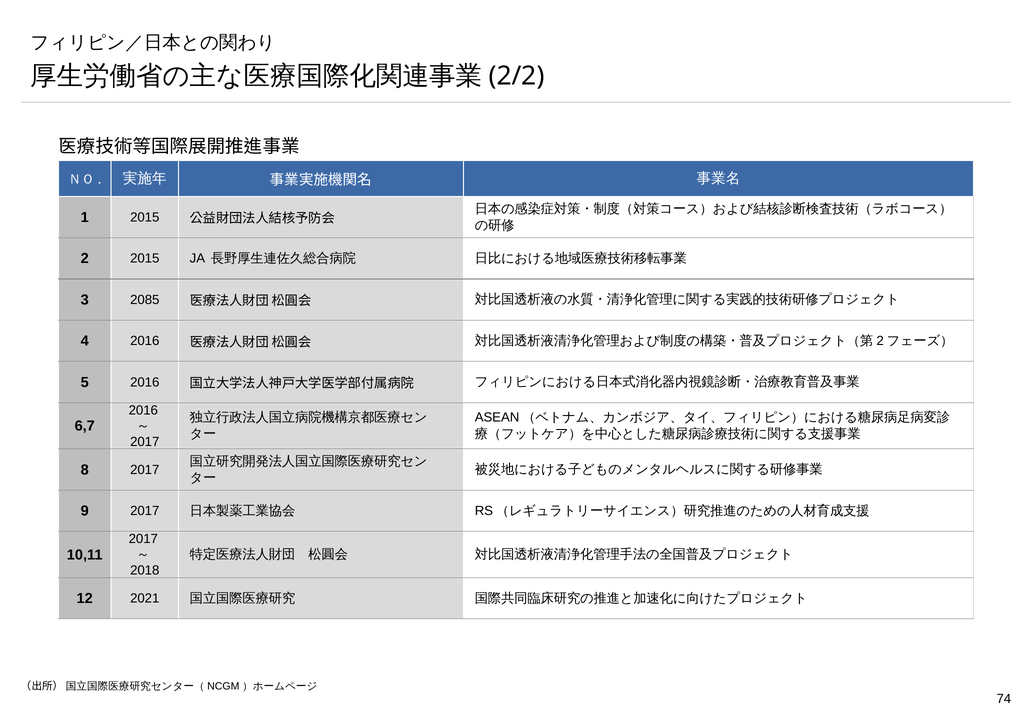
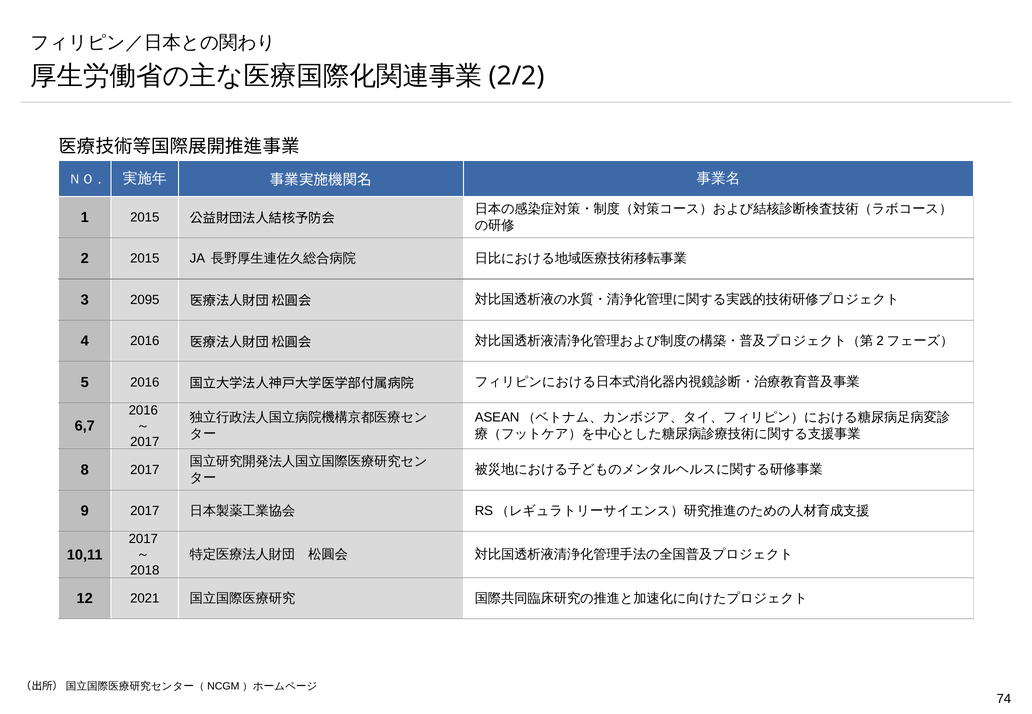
2085: 2085 -> 2095
